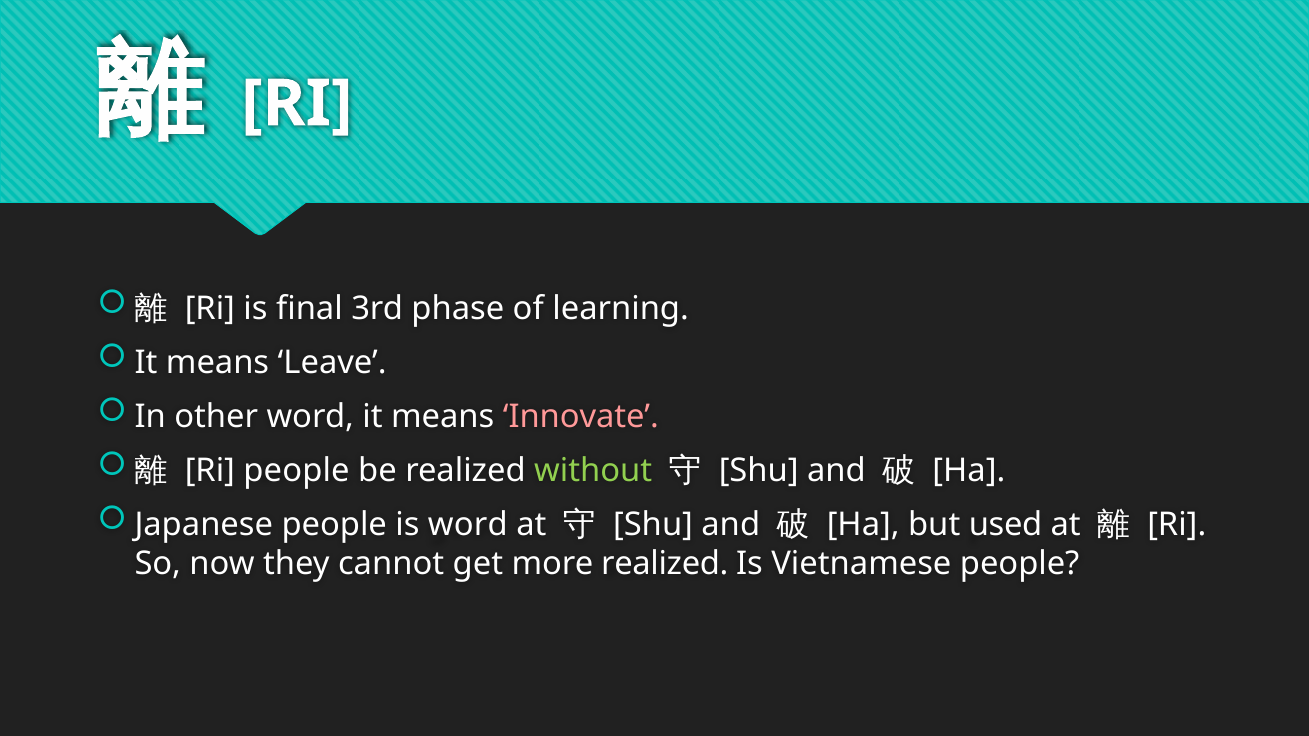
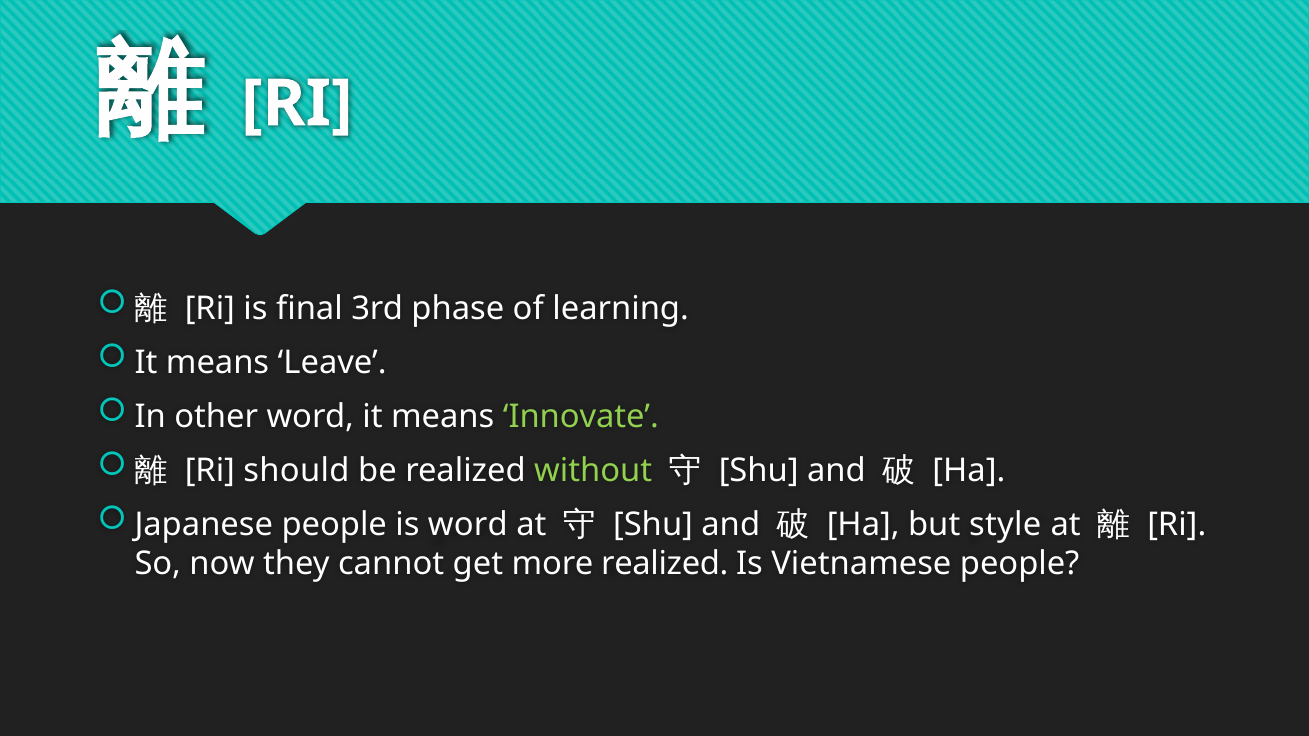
Innovate colour: pink -> light green
Ri people: people -> should
used: used -> style
